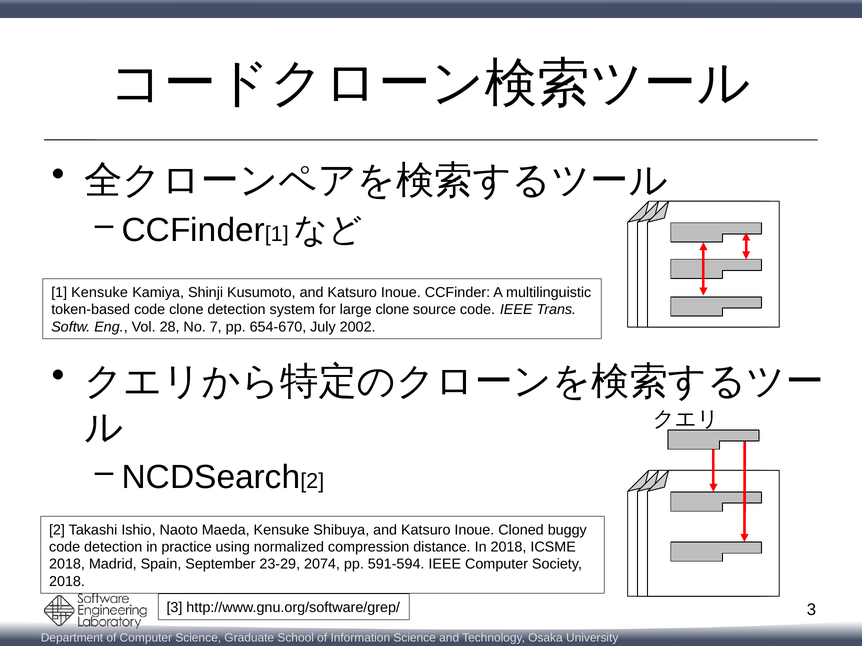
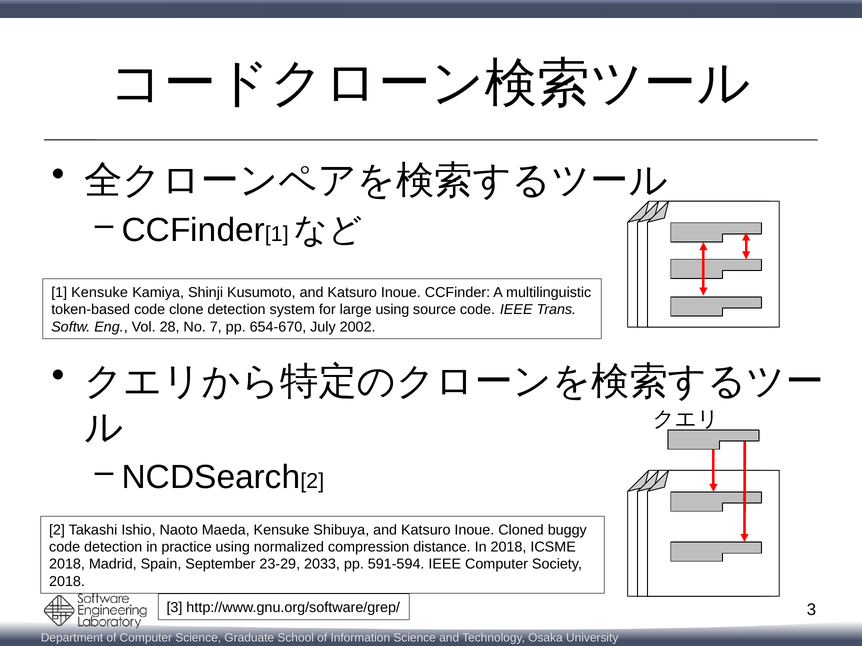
large clone: clone -> using
2074: 2074 -> 2033
